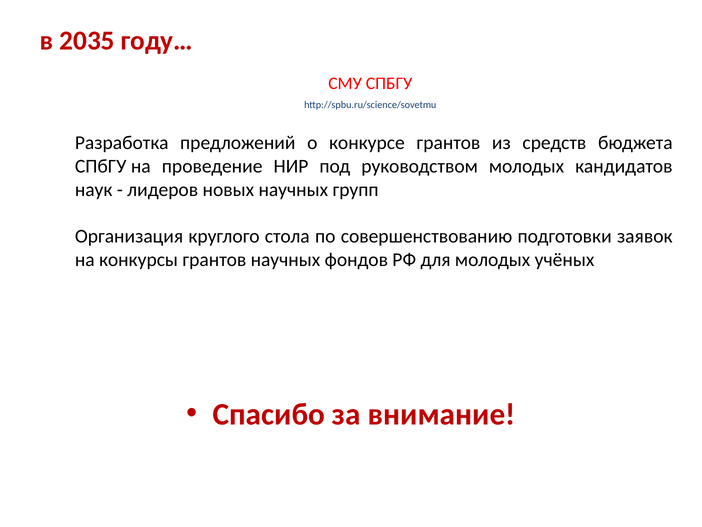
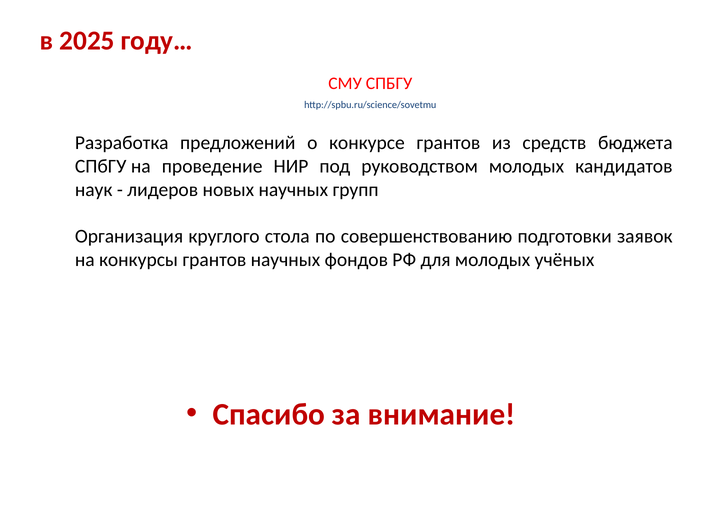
2035: 2035 -> 2025
